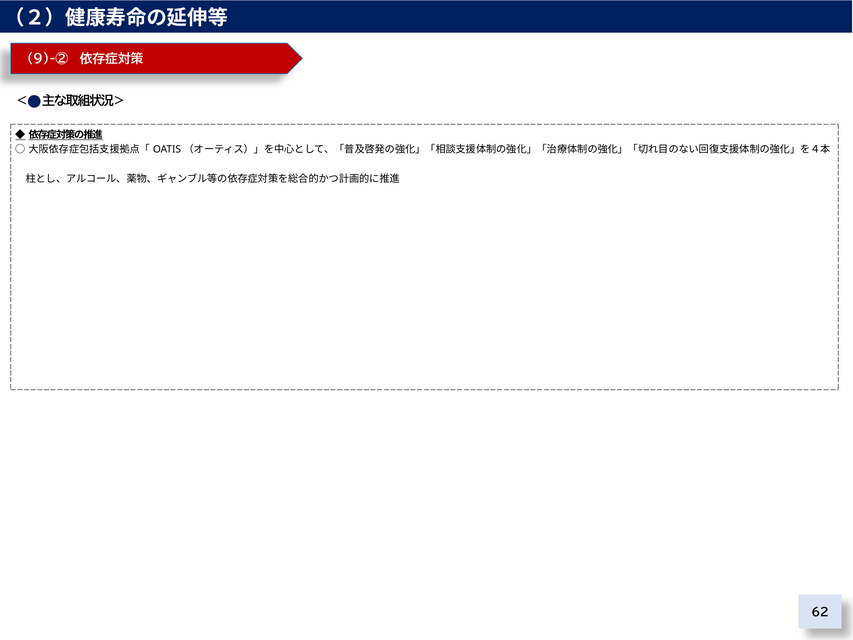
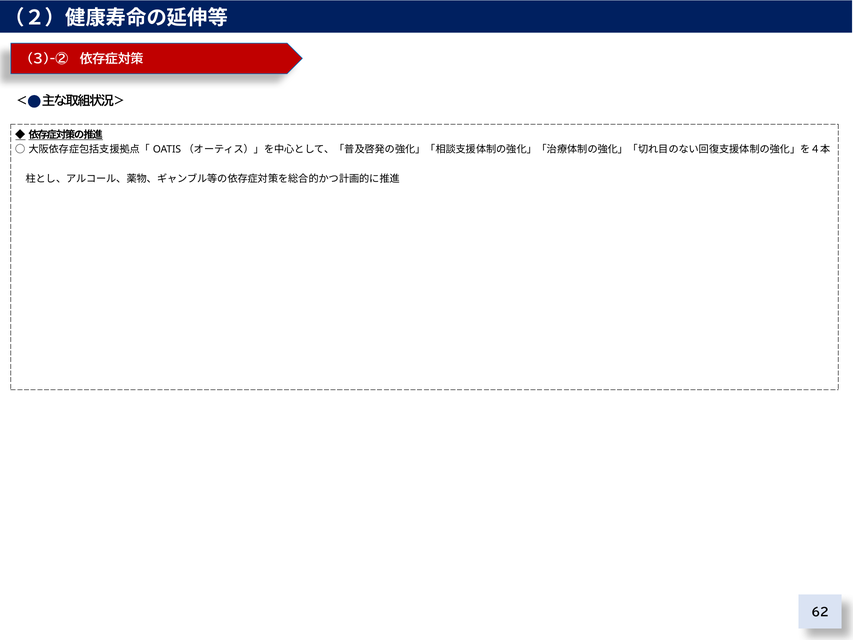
9)-②: 9)-② -> 3)-②
